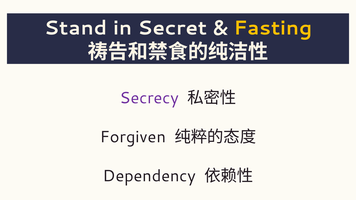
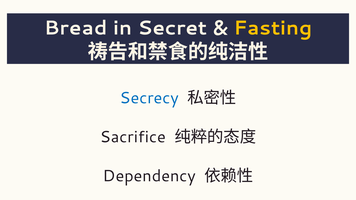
Stand: Stand -> Bread
Secrecy colour: purple -> blue
Forgiven: Forgiven -> Sacrifice
